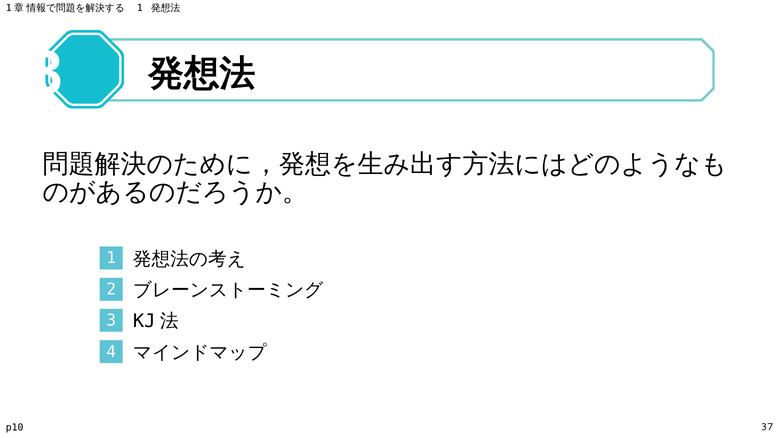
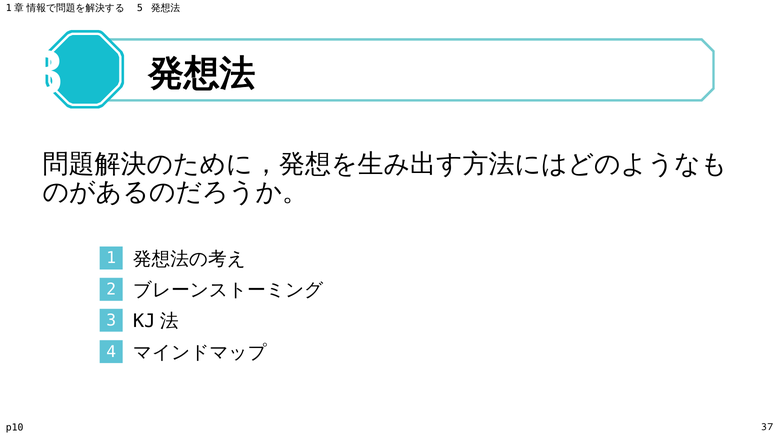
1 at (140, 8): 1 -> 5
